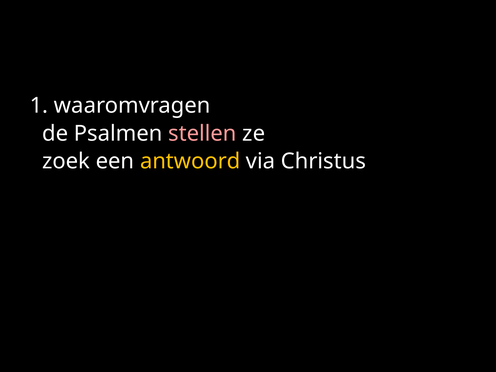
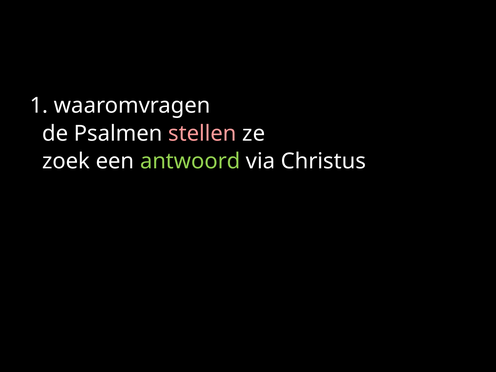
antwoord colour: yellow -> light green
